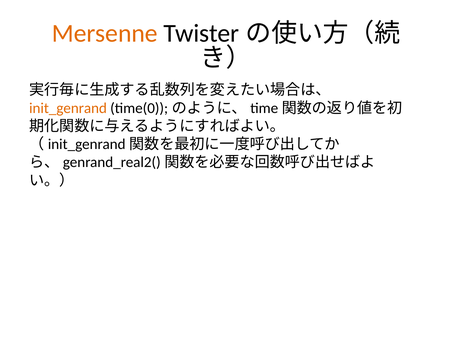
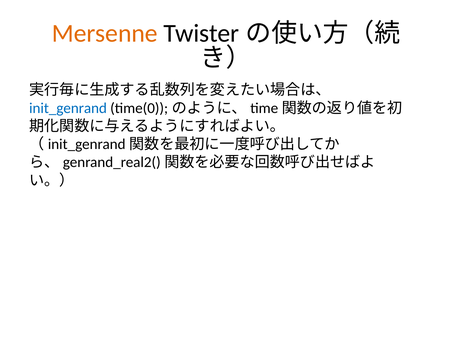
init_genrand colour: orange -> blue
